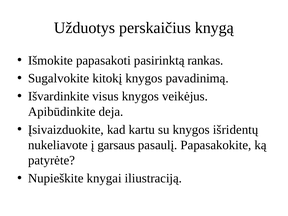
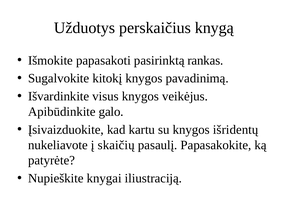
deja: deja -> galo
garsaus: garsaus -> skaičių
